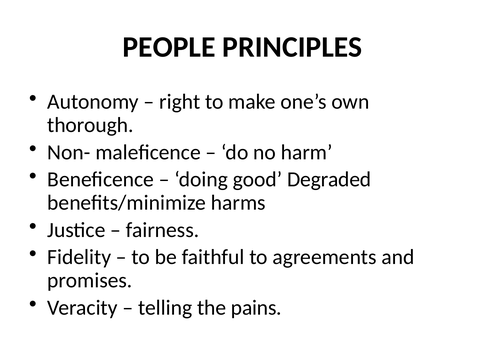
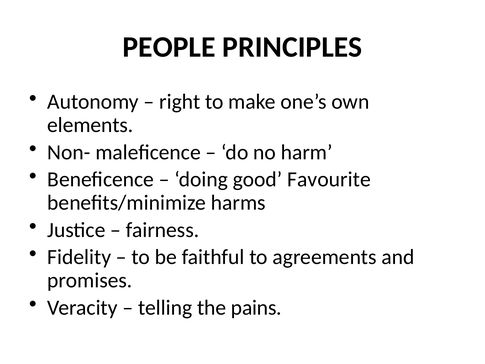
thorough: thorough -> elements
Degraded: Degraded -> Favourite
